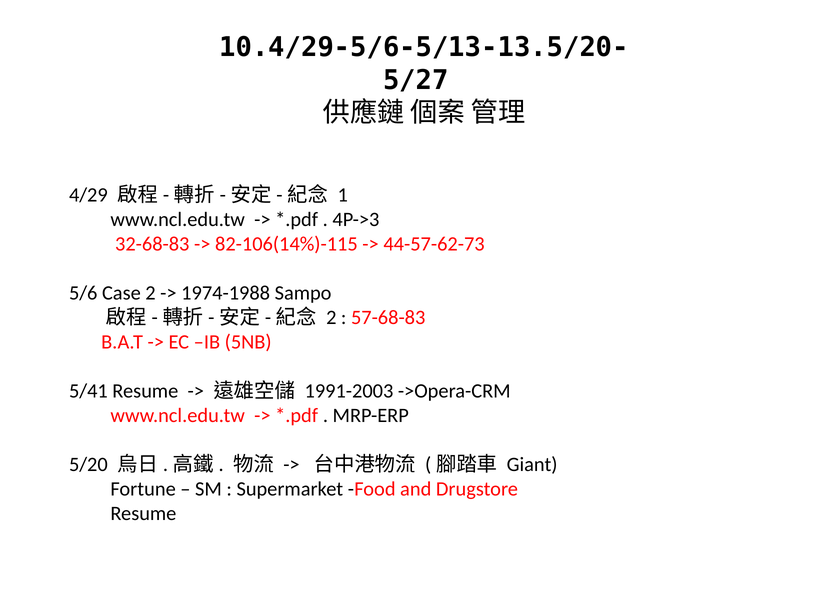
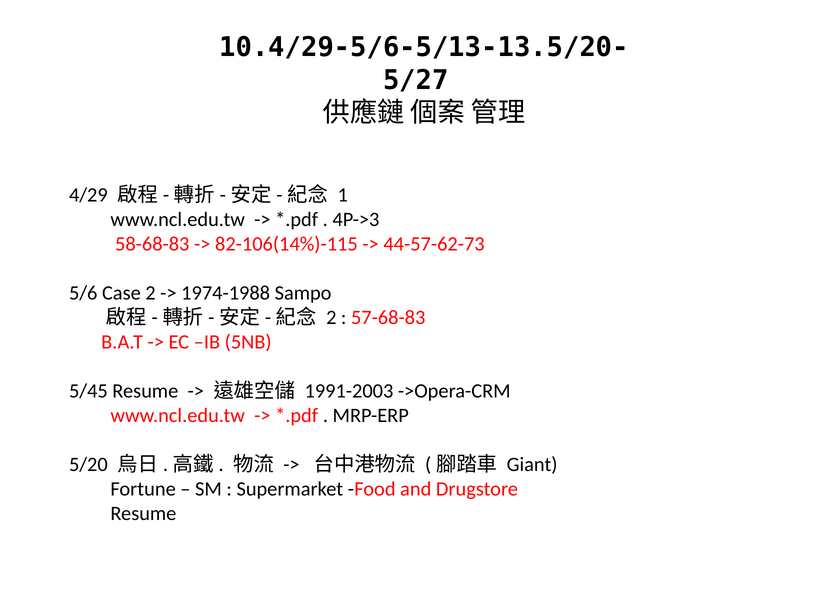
32-68-83: 32-68-83 -> 58-68-83
5/41: 5/41 -> 5/45
